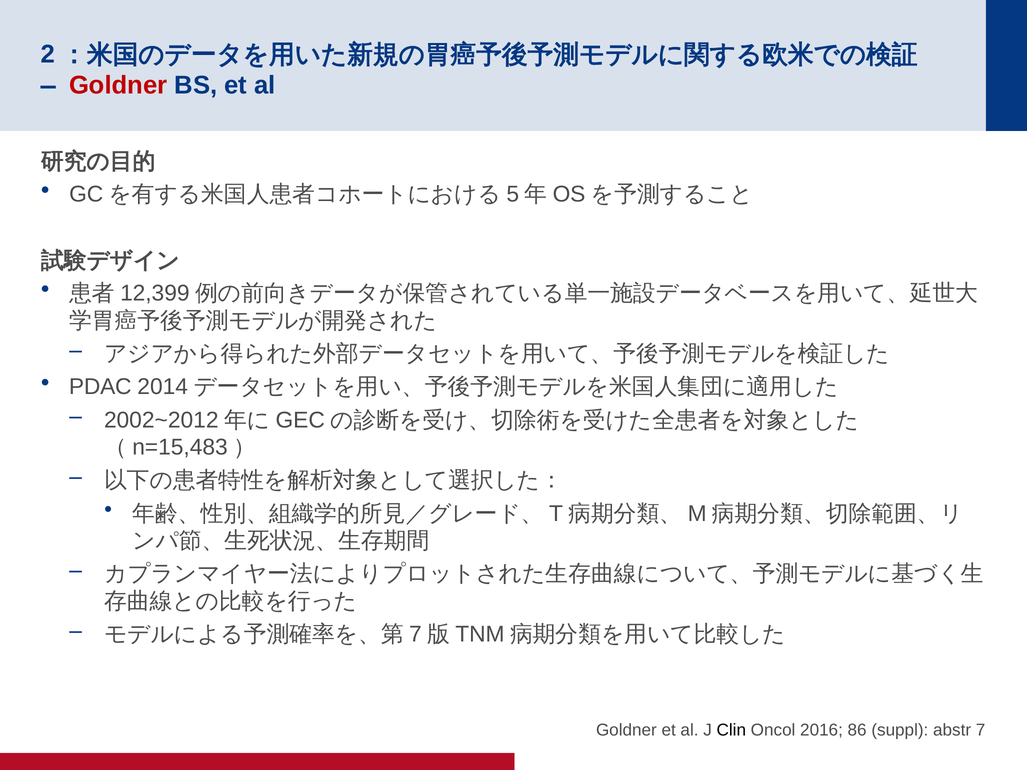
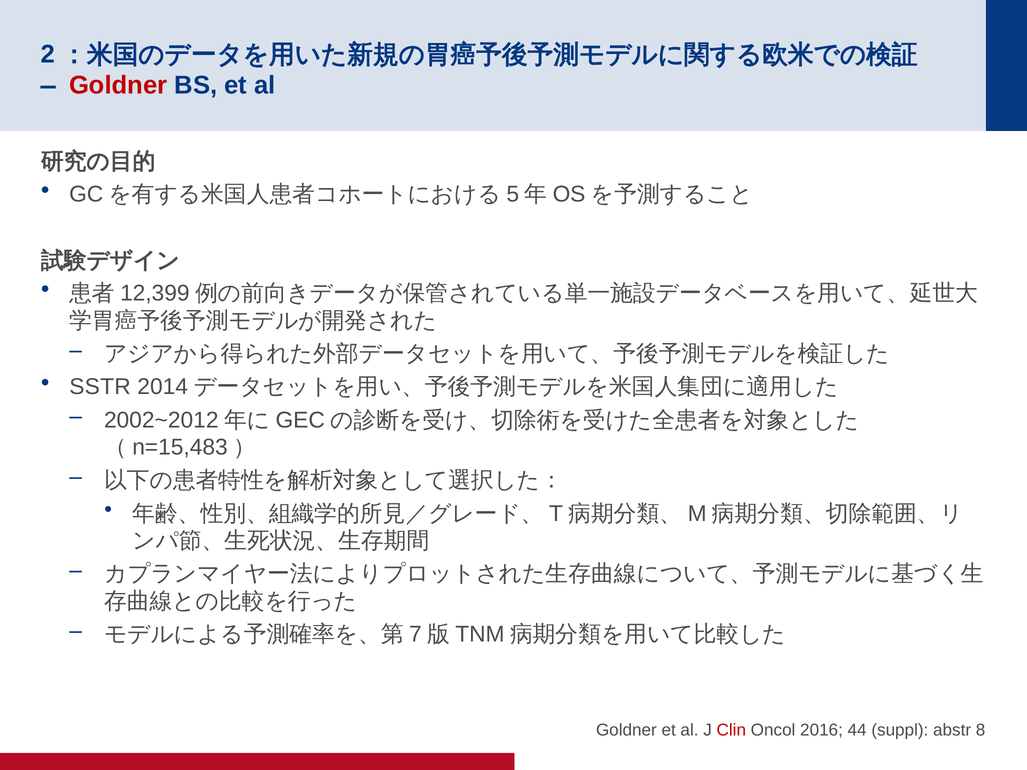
PDAC: PDAC -> SSTR
Clin colour: black -> red
86: 86 -> 44
7: 7 -> 8
